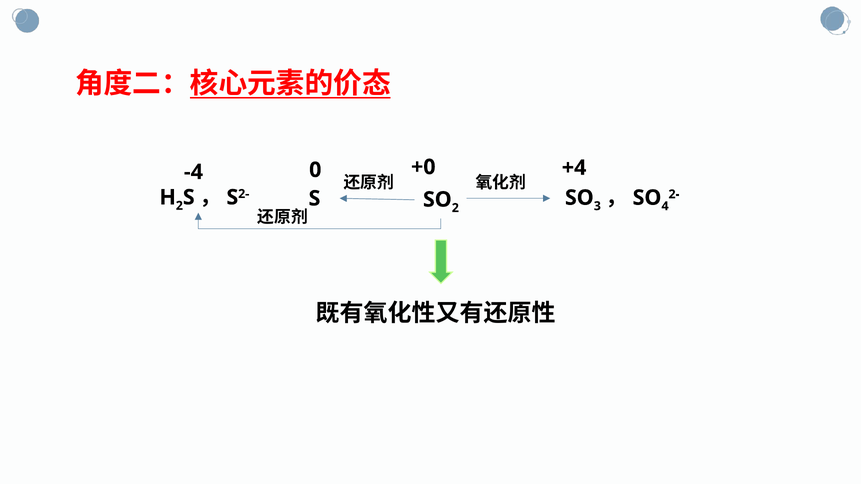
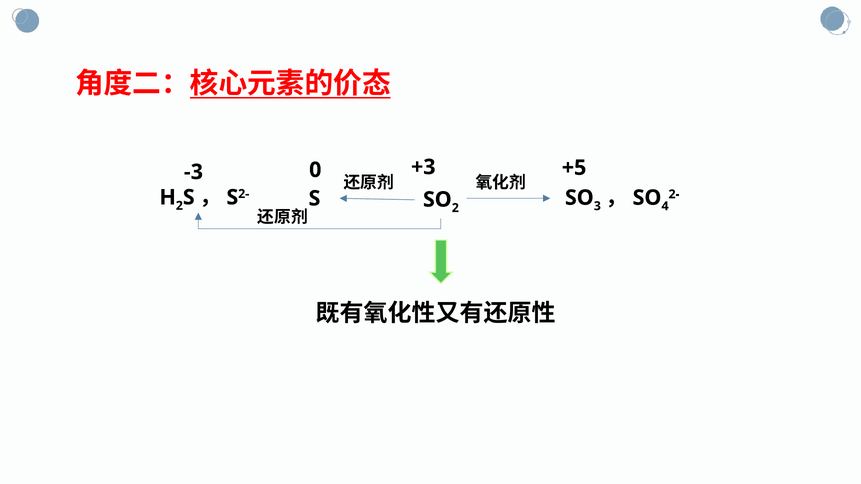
+0: +0 -> +3
+4: +4 -> +5
-4: -4 -> -3
